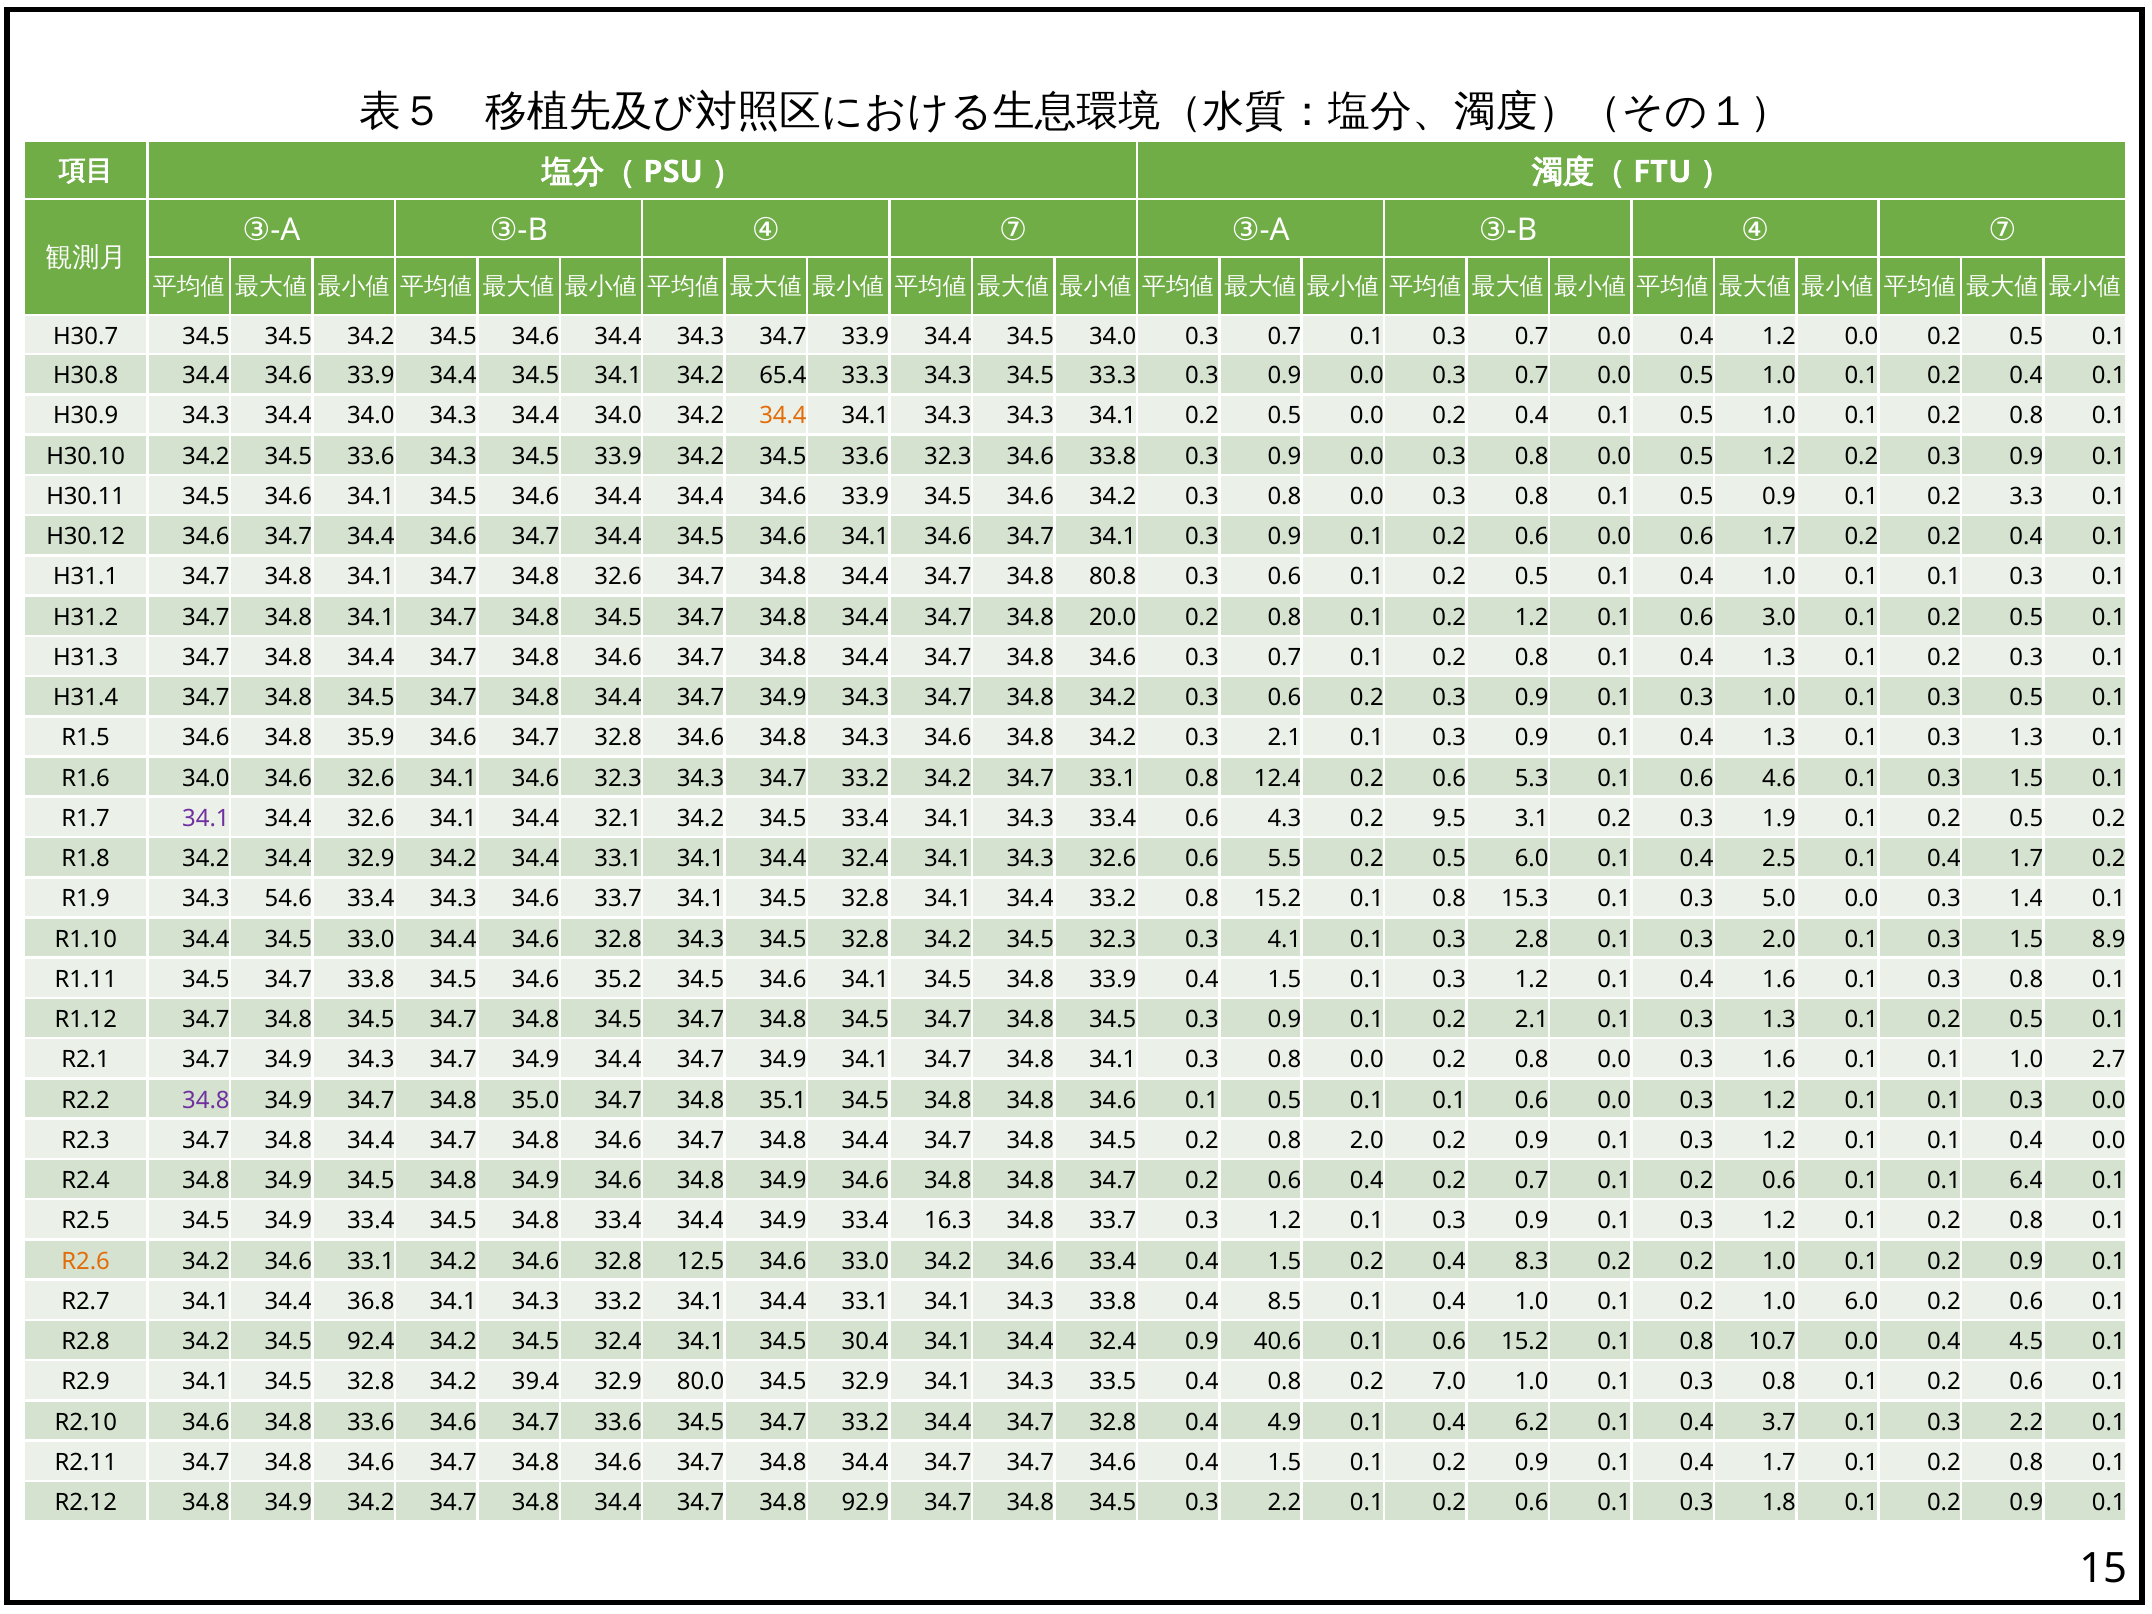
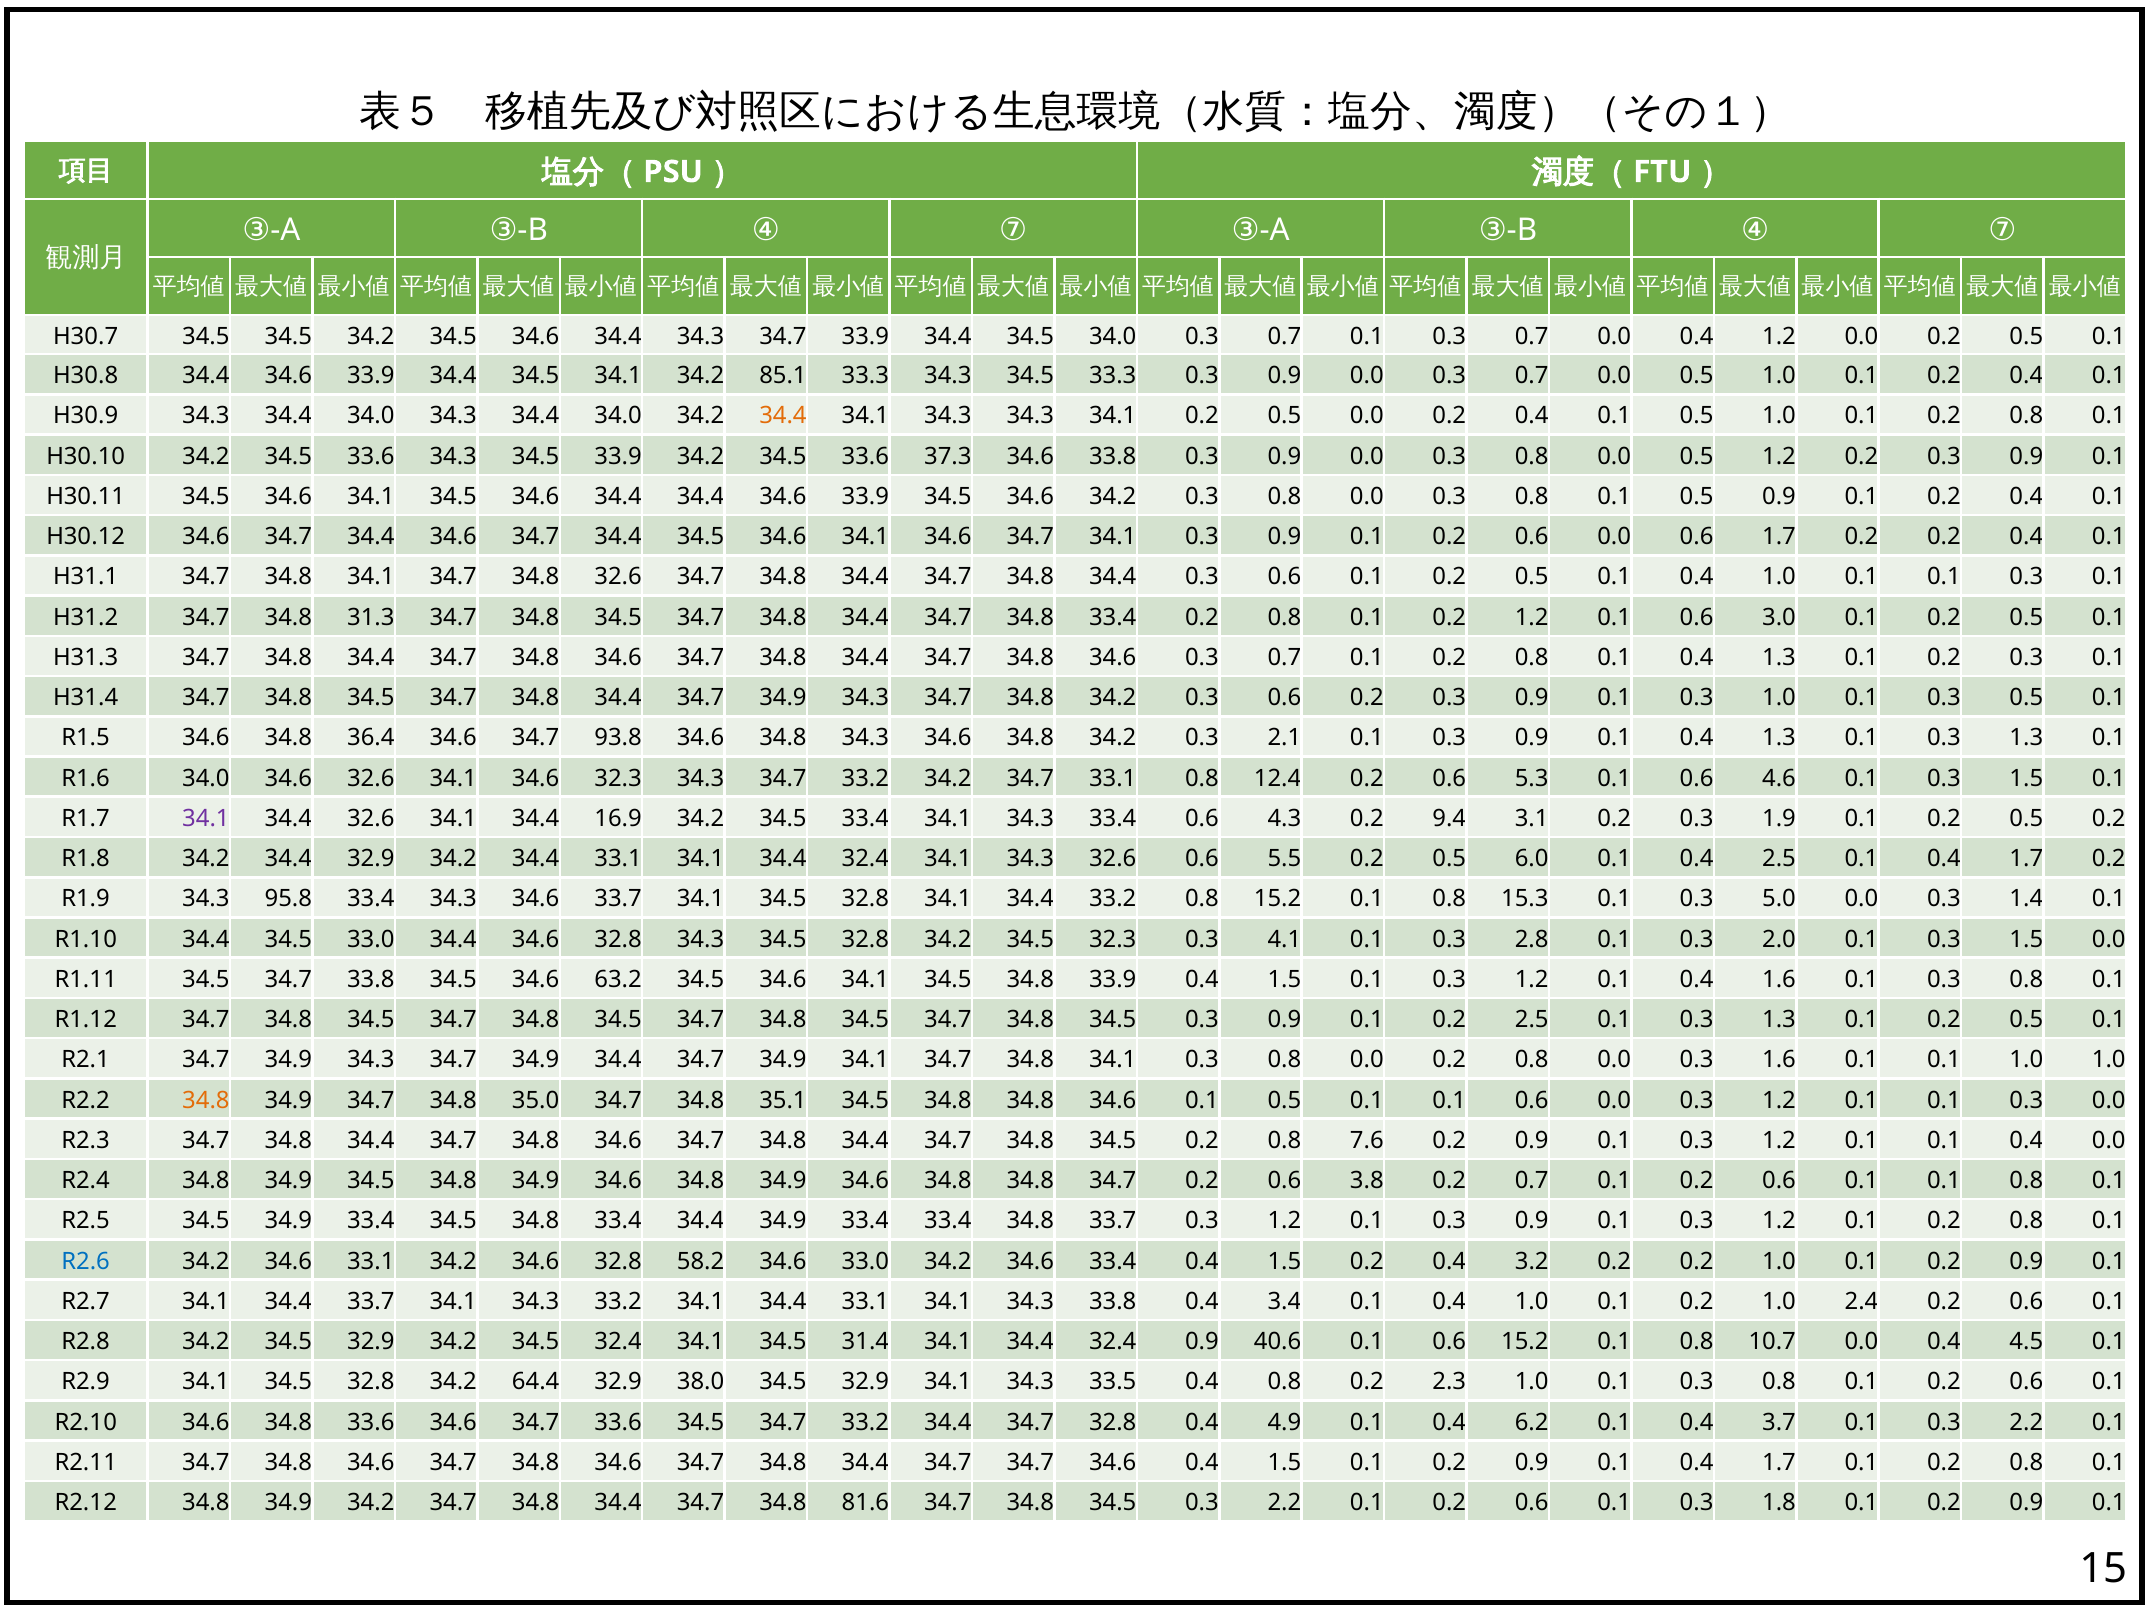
65.4: 65.4 -> 85.1
33.6 32.3: 32.3 -> 37.3
0.9 0.1 0.2 3.3: 3.3 -> 0.4
34.4 34.7 34.8 80.8: 80.8 -> 34.4
H31.2 34.7 34.8 34.1: 34.1 -> 31.3
34.7 34.8 20.0: 20.0 -> 33.4
35.9: 35.9 -> 36.4
34.6 34.7 32.8: 32.8 -> 93.8
32.1: 32.1 -> 16.9
9.5: 9.5 -> 9.4
54.6: 54.6 -> 95.8
1.5 8.9: 8.9 -> 0.0
35.2: 35.2 -> 63.2
0.2 2.1: 2.1 -> 2.5
1.0 2.7: 2.7 -> 1.0
34.8 at (206, 1100) colour: purple -> orange
0.8 2.0: 2.0 -> 7.6
0.6 0.4: 0.4 -> 3.8
0.1 0.1 6.4: 6.4 -> 0.8
33.4 16.3: 16.3 -> 33.4
R2.6 colour: orange -> blue
12.5: 12.5 -> 58.2
8.3: 8.3 -> 3.2
34.4 36.8: 36.8 -> 33.7
8.5: 8.5 -> 3.4
1.0 6.0: 6.0 -> 2.4
34.2 34.5 92.4: 92.4 -> 32.9
30.4: 30.4 -> 31.4
39.4: 39.4 -> 64.4
80.0: 80.0 -> 38.0
7.0: 7.0 -> 2.3
92.9: 92.9 -> 81.6
